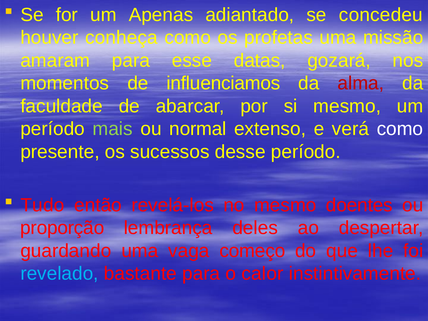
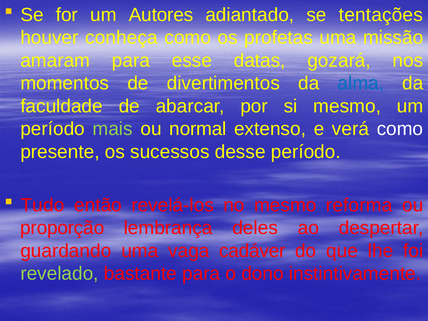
Apenas: Apenas -> Autores
concedeu: concedeu -> tentações
influenciamos: influenciamos -> divertimentos
alma colour: red -> blue
doentes: doentes -> reforma
começo: começo -> cadáver
revelado colour: light blue -> light green
calor: calor -> dono
